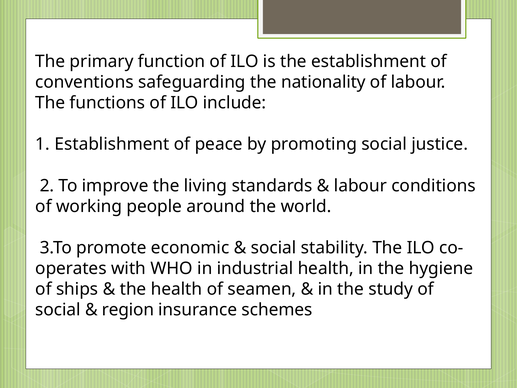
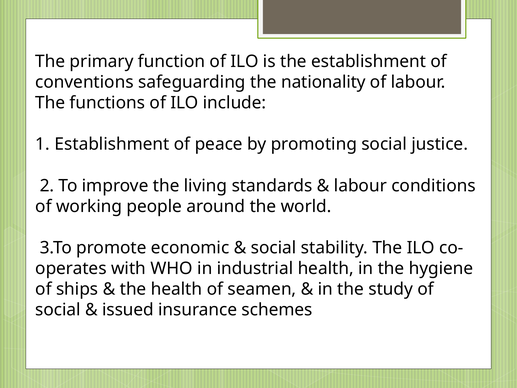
region: region -> issued
